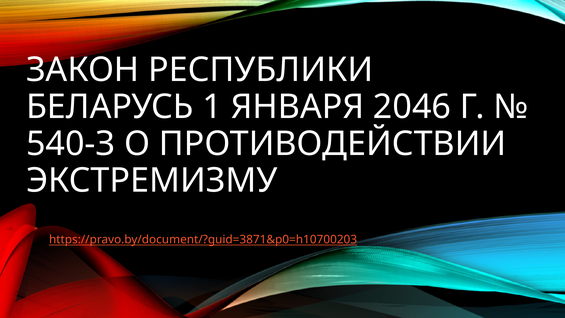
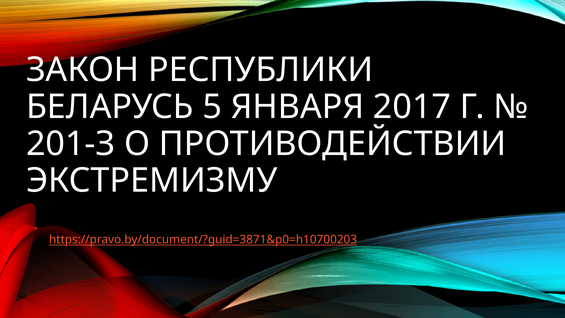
1: 1 -> 5
2046: 2046 -> 2017
540-З: 540-З -> 201-З
